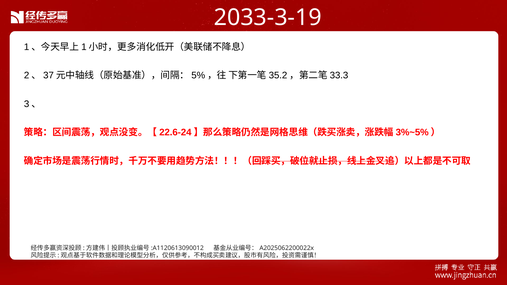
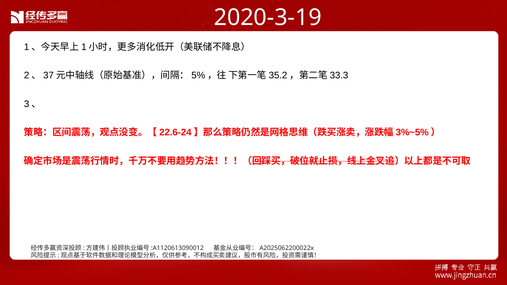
2033-3-19: 2033-3-19 -> 2020-3-19
